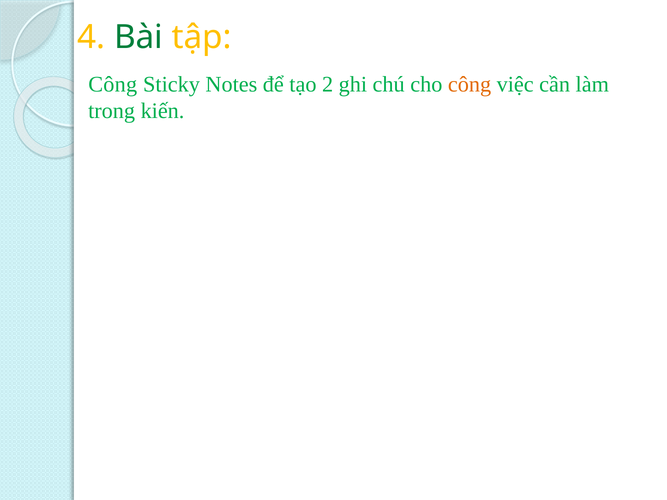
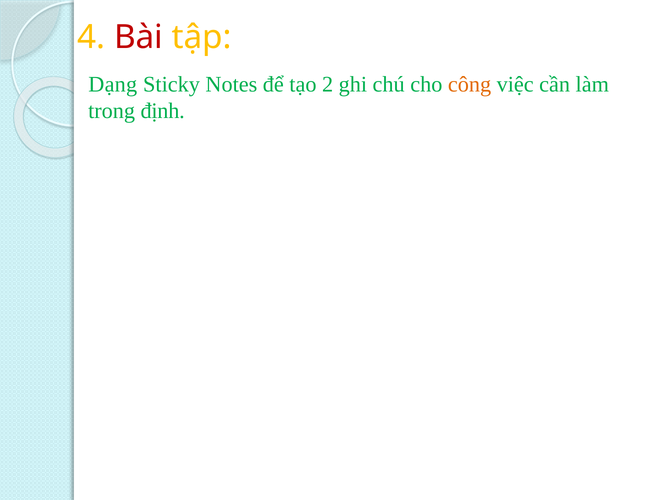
Bài colour: green -> red
Công at (113, 84): Công -> Dạng
kiến: kiến -> định
